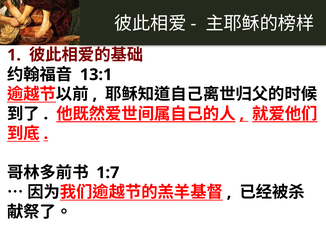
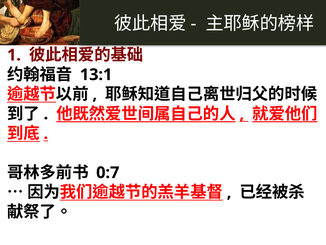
1:7: 1:7 -> 0:7
